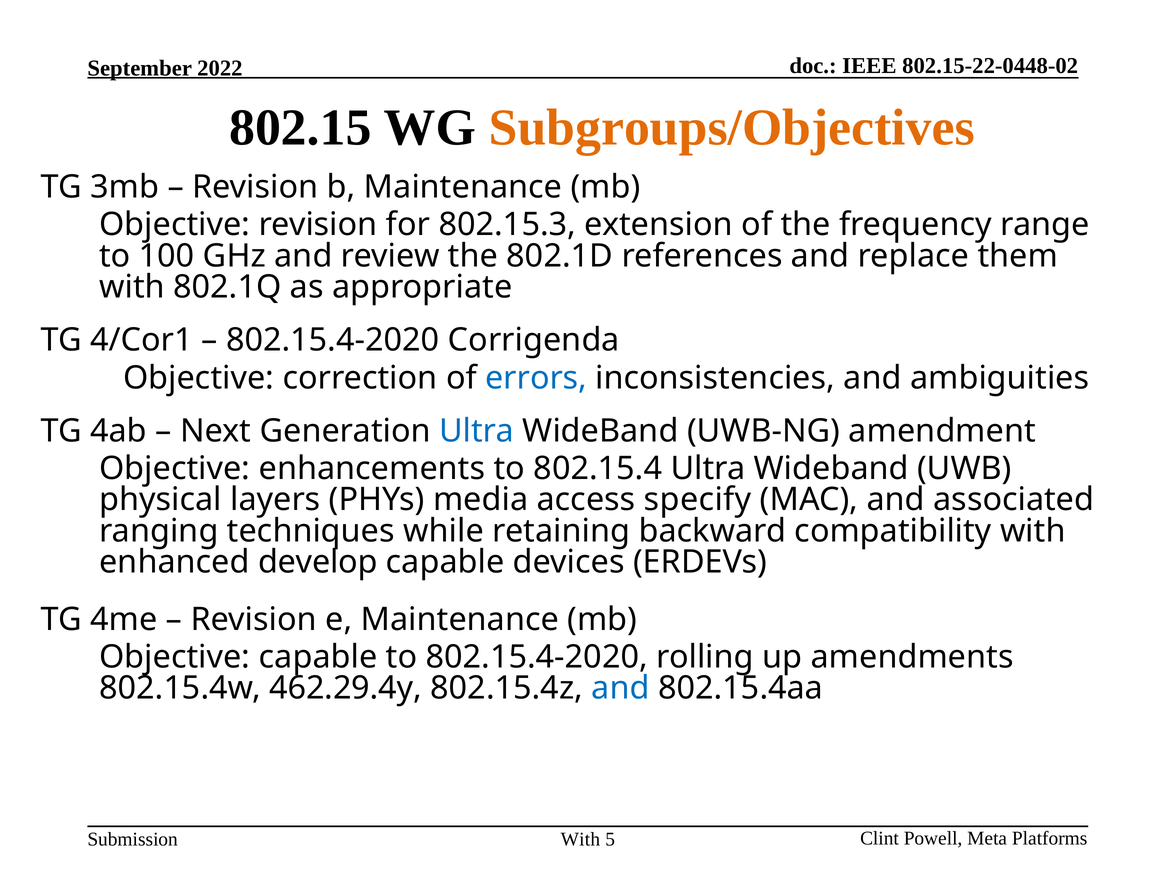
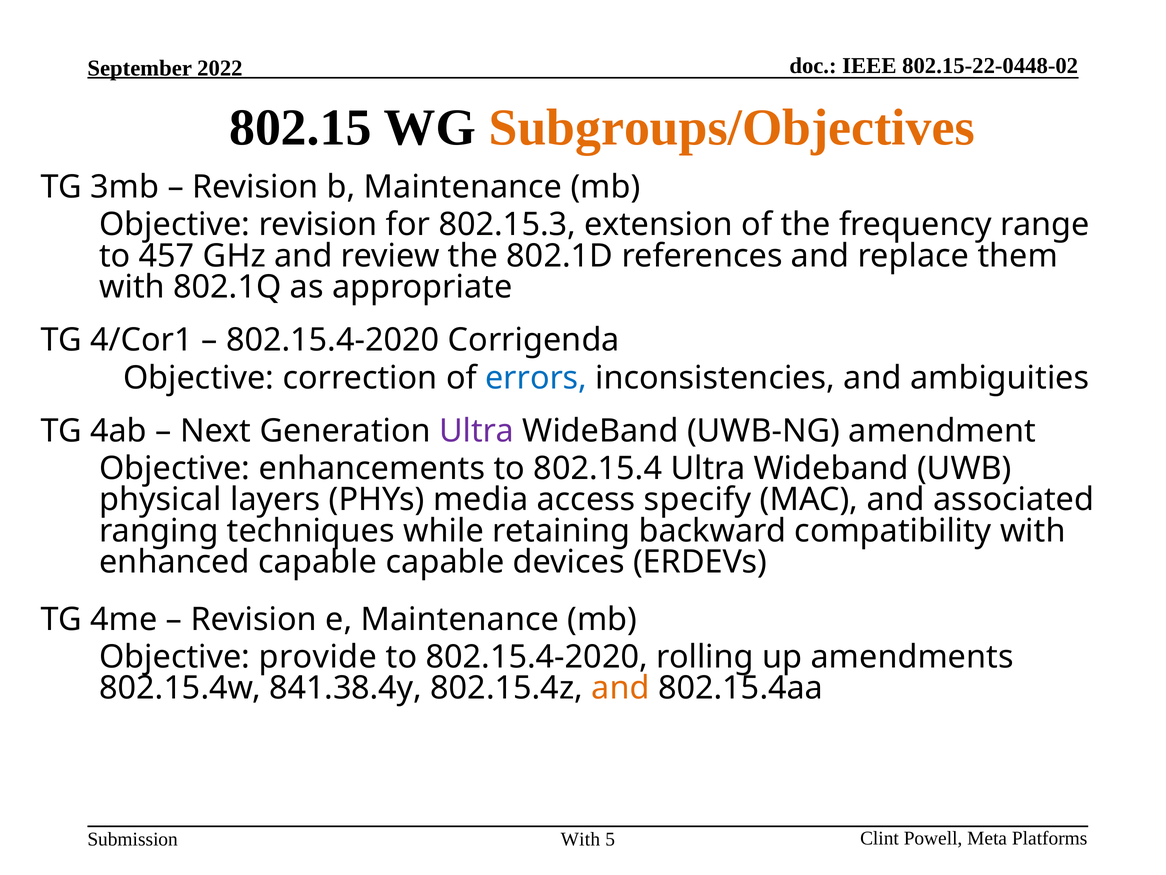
100: 100 -> 457
Ultra at (477, 431) colour: blue -> purple
enhanced develop: develop -> capable
Objective capable: capable -> provide
462.29.4y: 462.29.4y -> 841.38.4y
and at (620, 688) colour: blue -> orange
